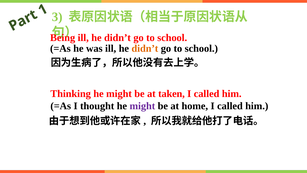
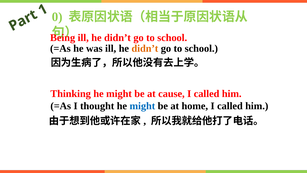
3: 3 -> 0
taken: taken -> cause
might at (142, 106) colour: purple -> blue
